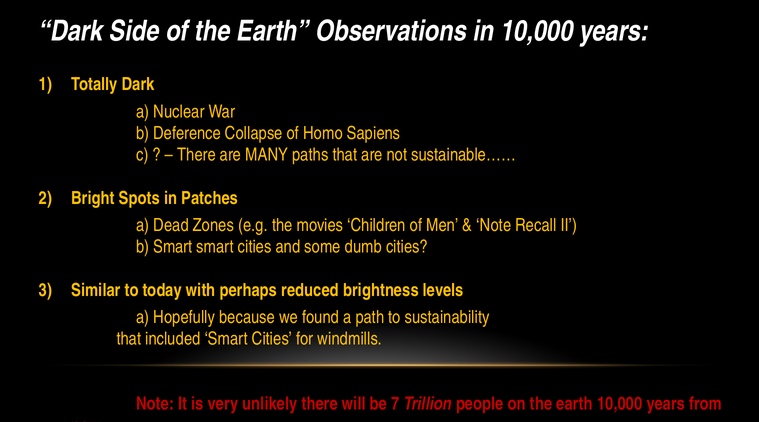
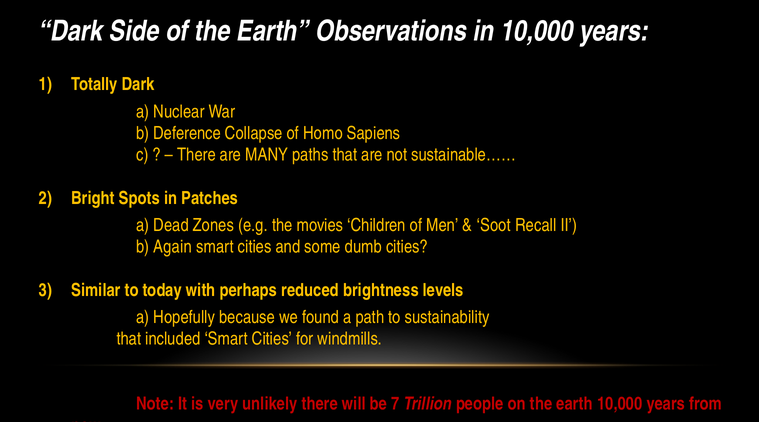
Note at (494, 225): Note -> Soot
b Smart: Smart -> Again
